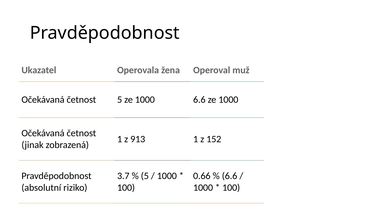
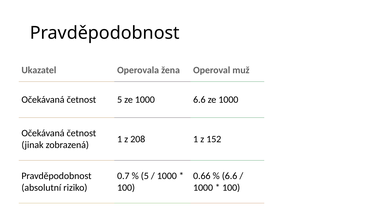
913: 913 -> 208
3.7: 3.7 -> 0.7
